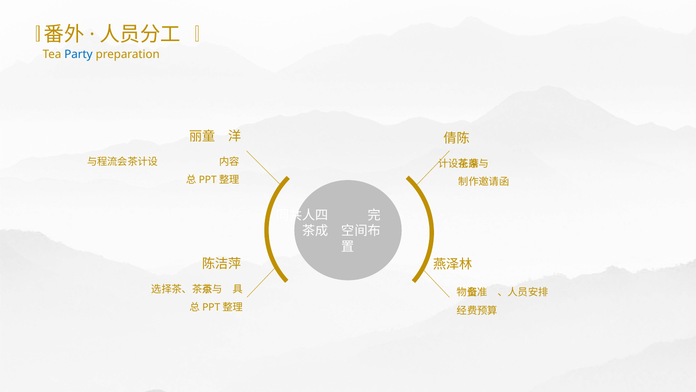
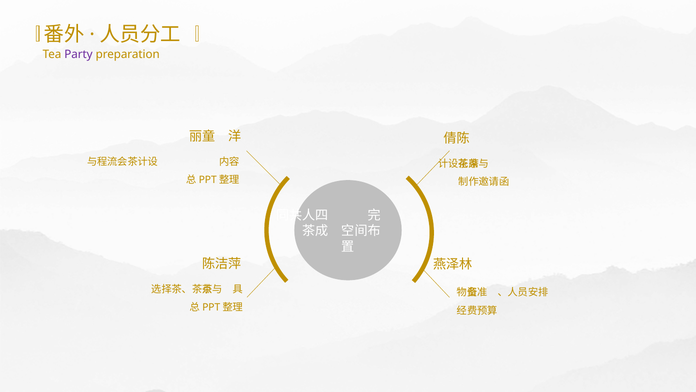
Party colour: blue -> purple
